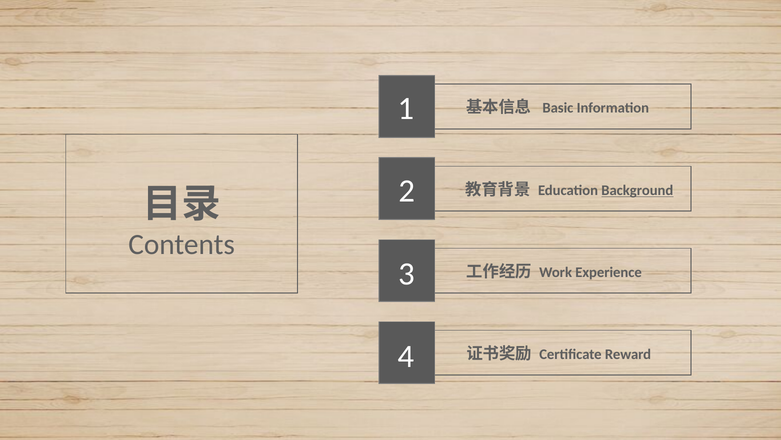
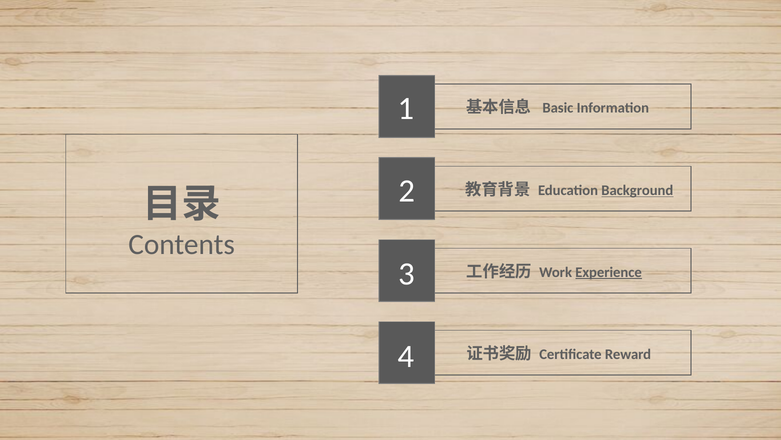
Experience underline: none -> present
